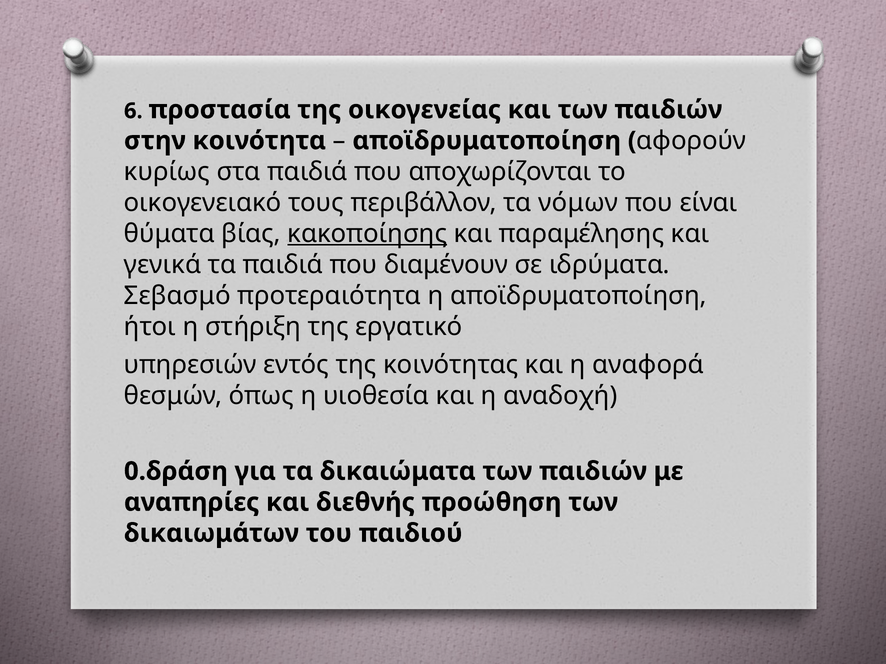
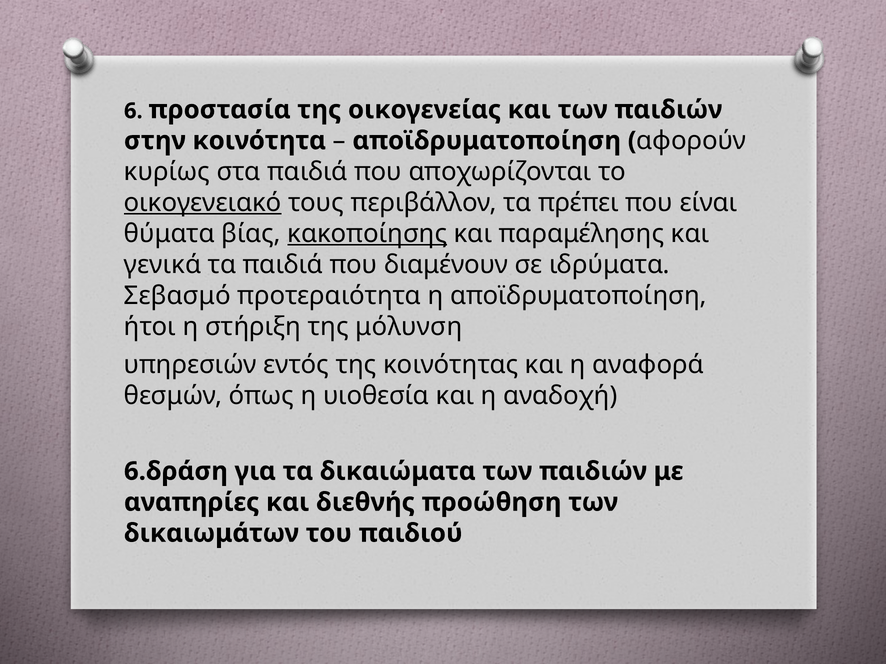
οικογενειακό underline: none -> present
νόμων: νόμων -> πρέπει
εργατικό: εργατικό -> μόλυνση
0.δράση: 0.δράση -> 6.δράση
